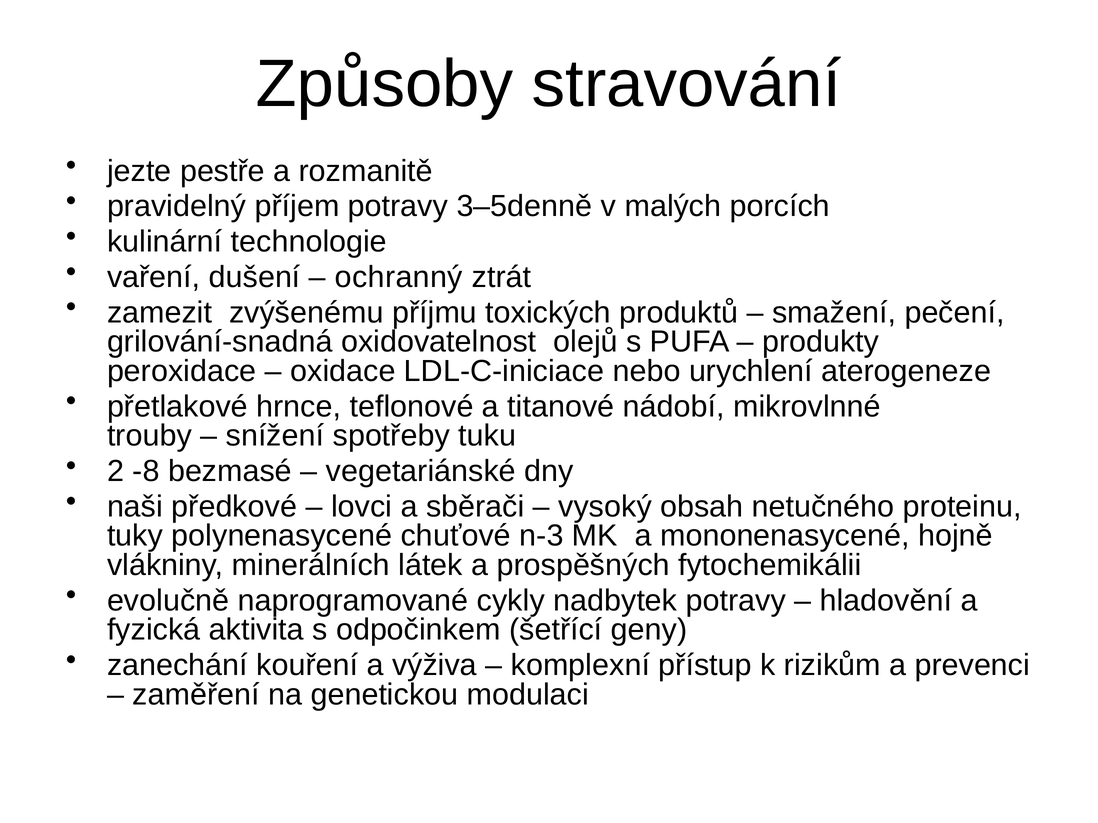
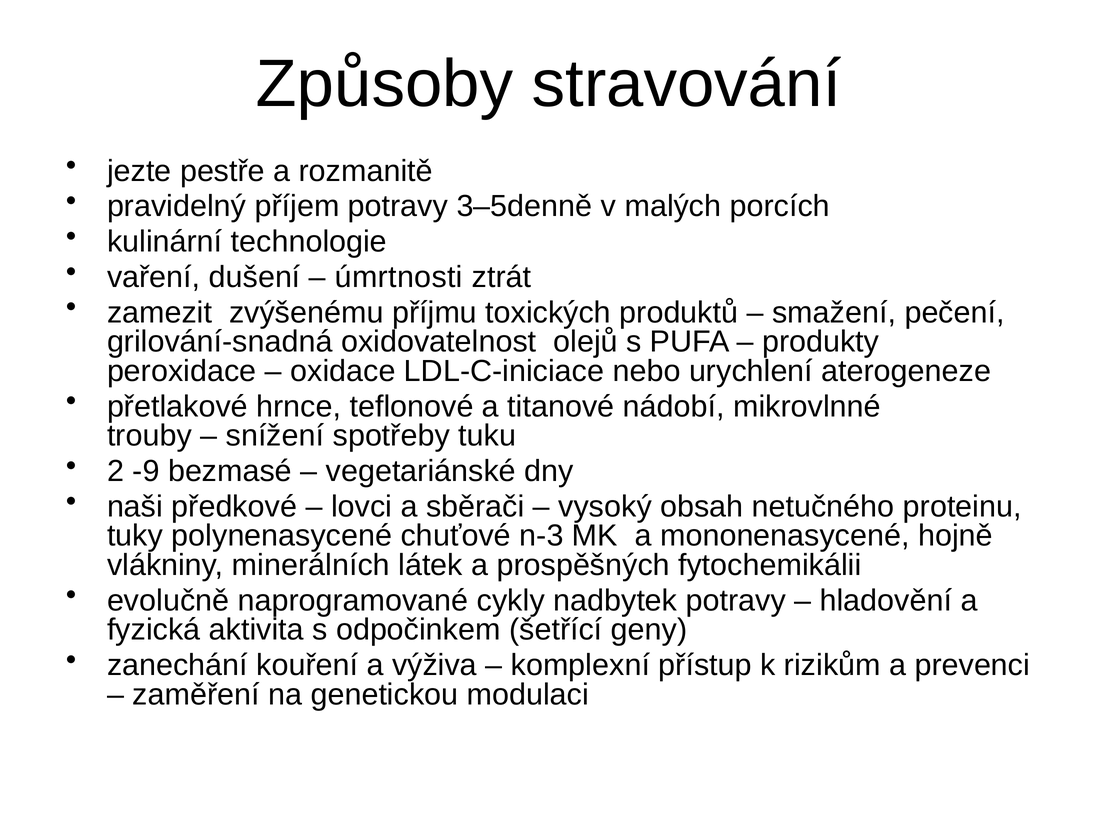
ochranný: ochranný -> úmrtnosti
-8: -8 -> -9
